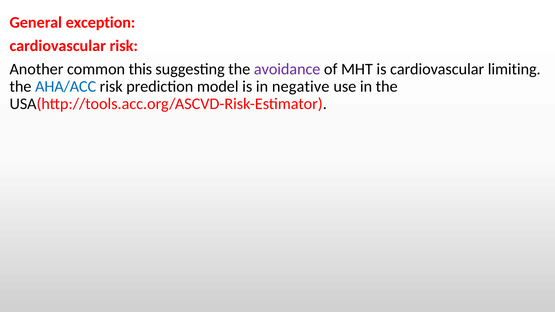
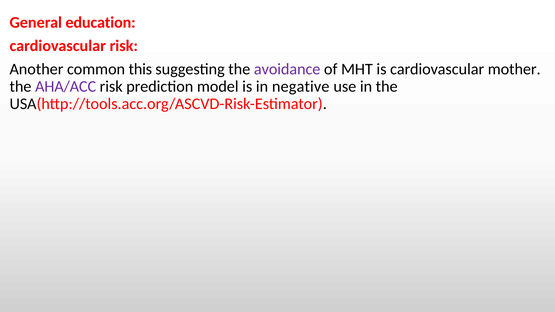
exception: exception -> education
limiting: limiting -> mother
AHA/ACC colour: blue -> purple
